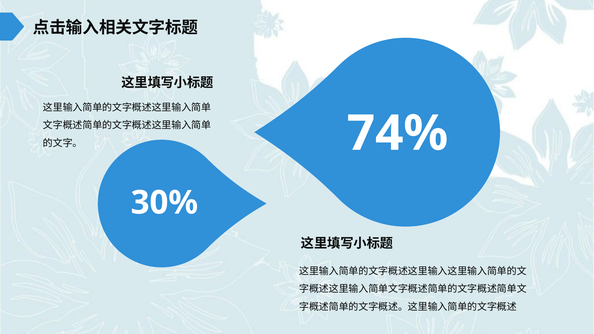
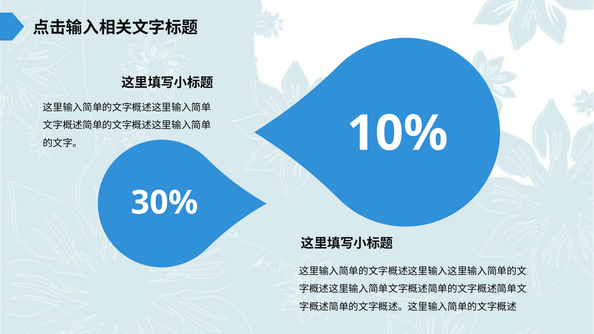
74%: 74% -> 10%
